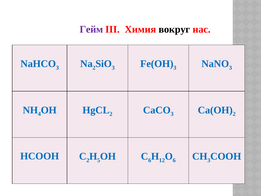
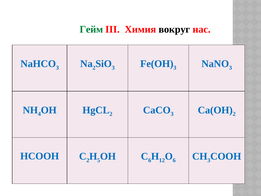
Гейм colour: purple -> green
